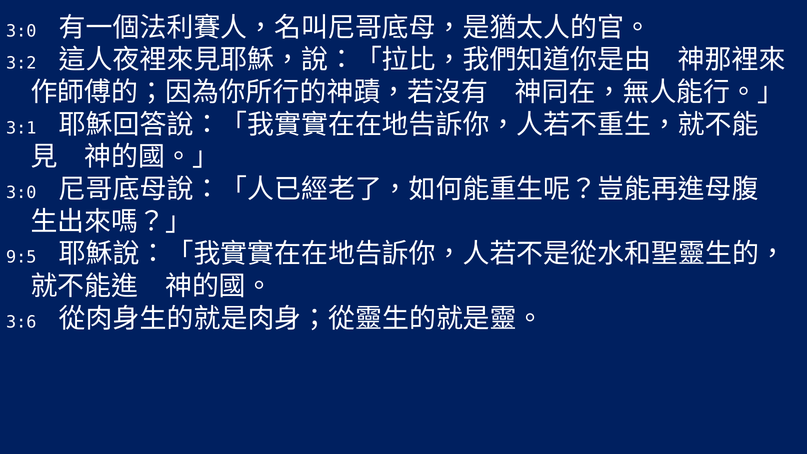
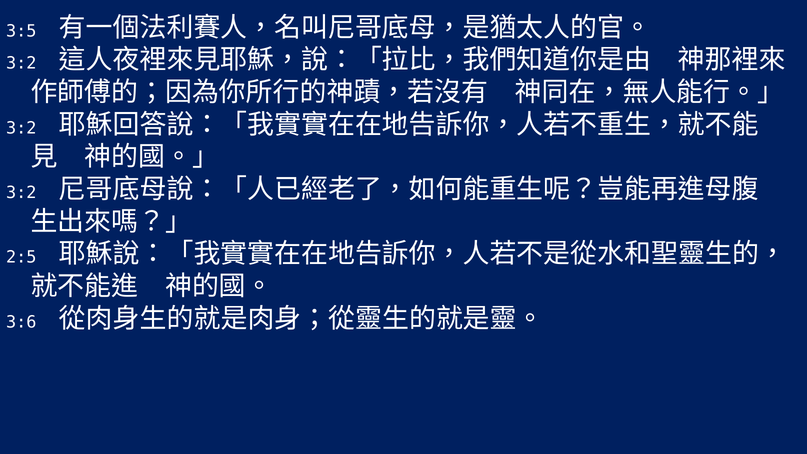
3:0 at (21, 31): 3:0 -> 3:5
3:1 at (21, 128): 3:1 -> 3:2
3:0 at (21, 193): 3:0 -> 3:2
9:5: 9:5 -> 2:5
